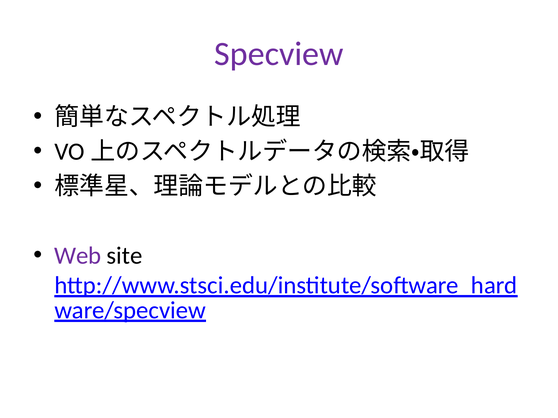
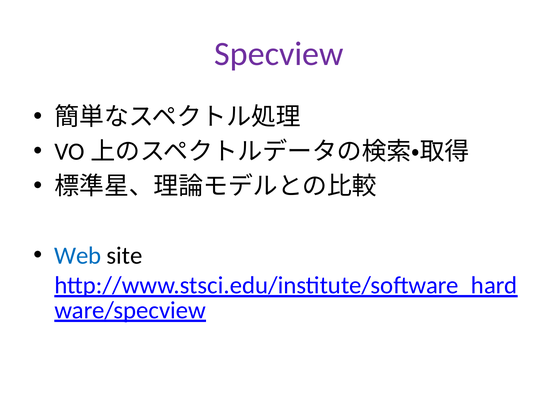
Web colour: purple -> blue
